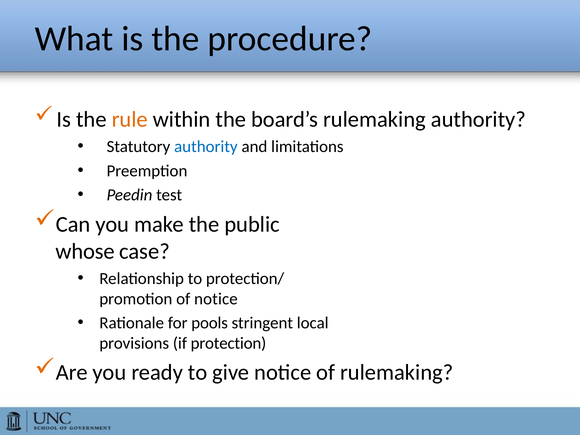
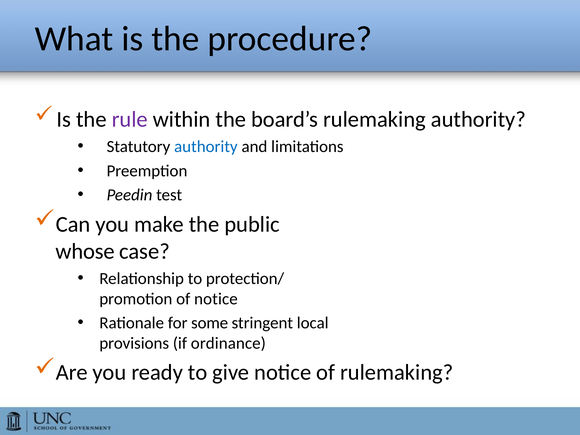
rule colour: orange -> purple
pools: pools -> some
protection: protection -> ordinance
